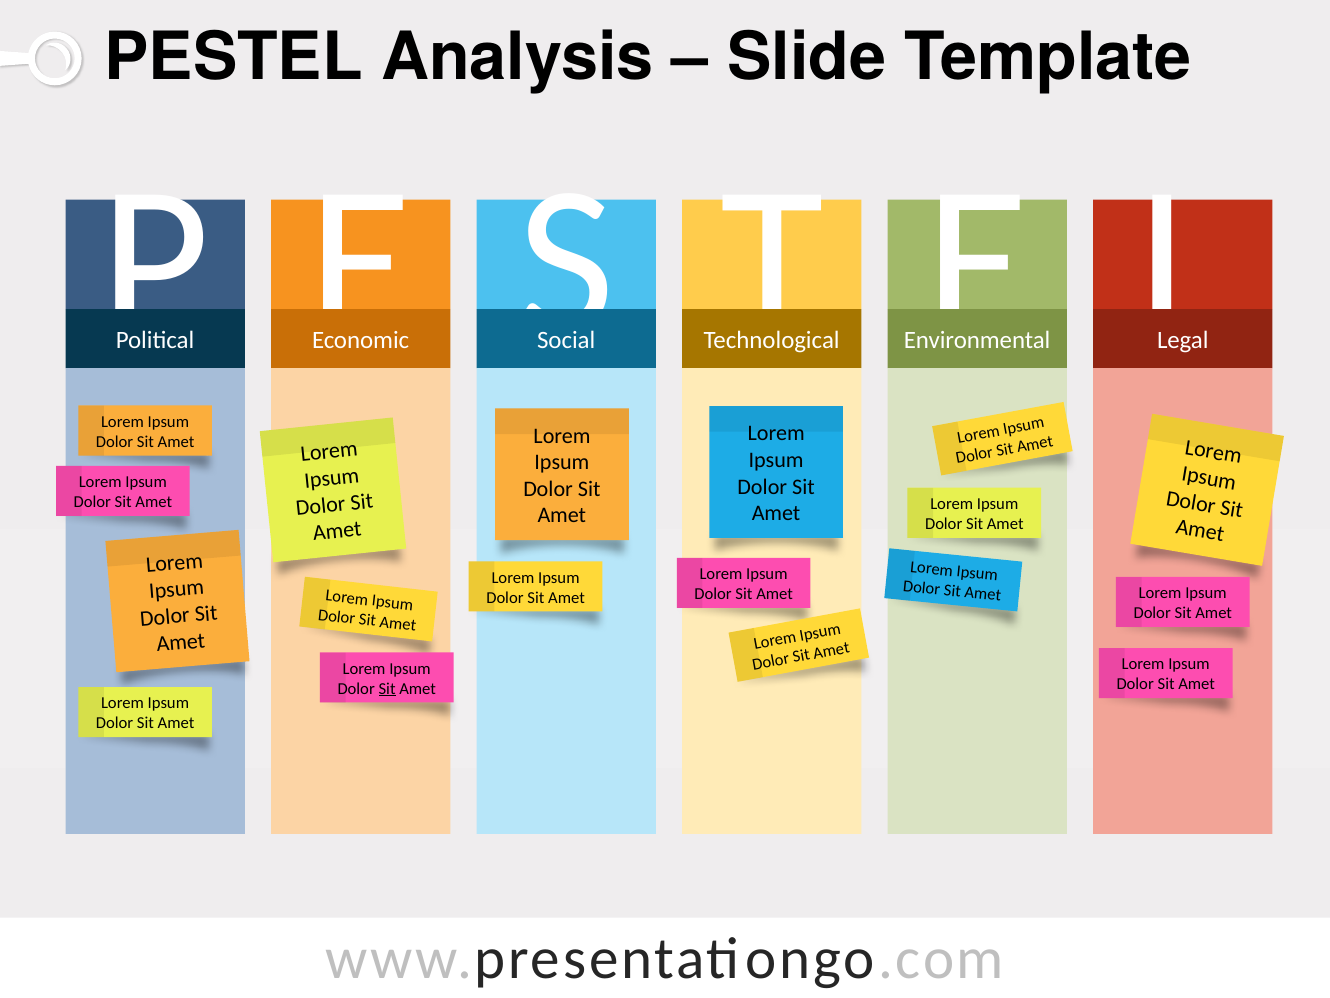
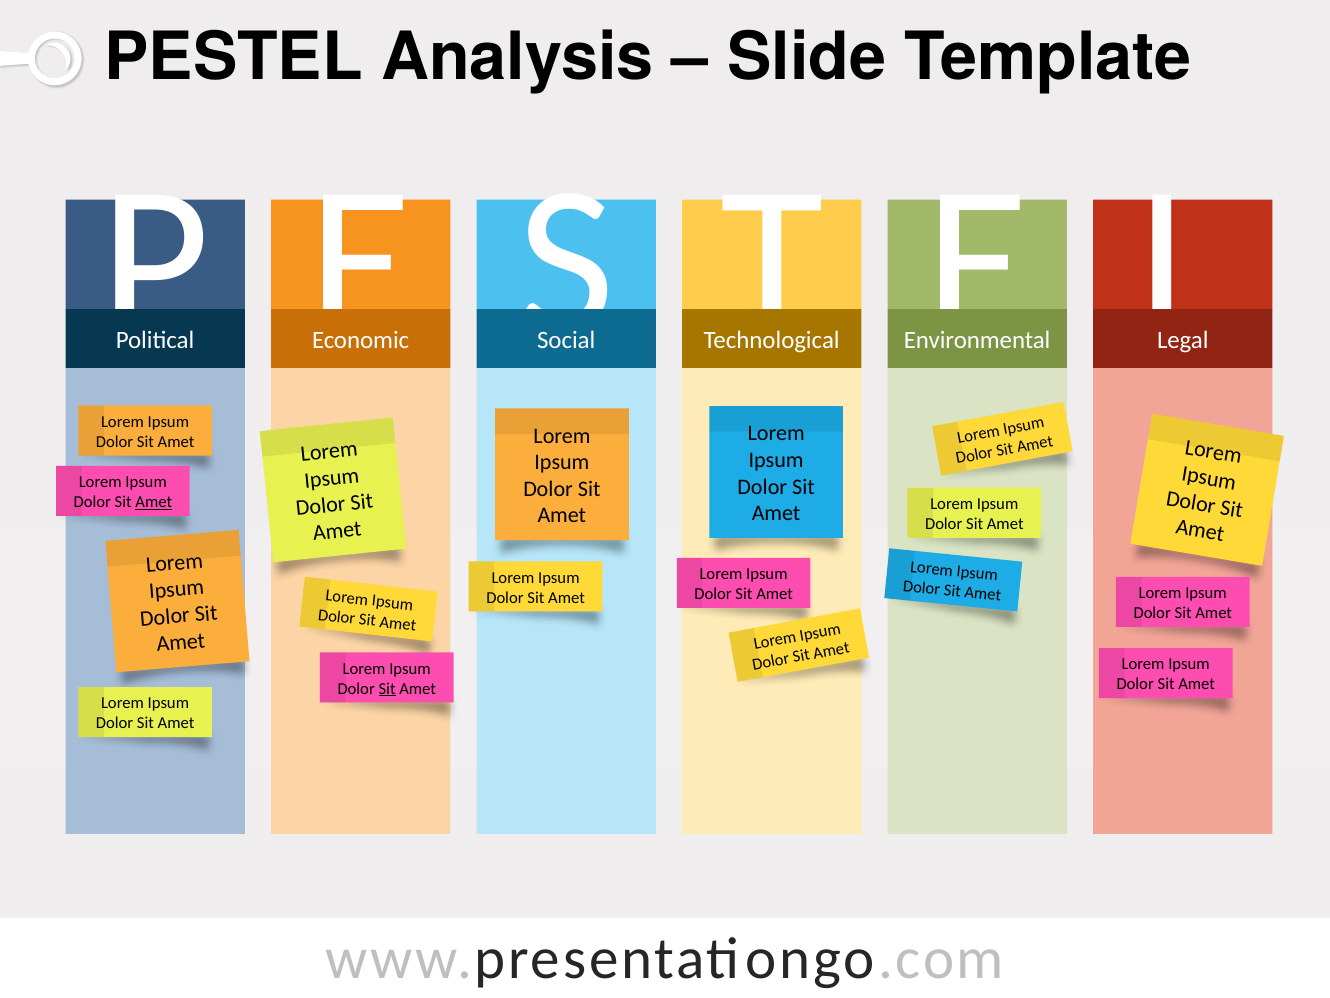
Amet at (154, 502) underline: none -> present
